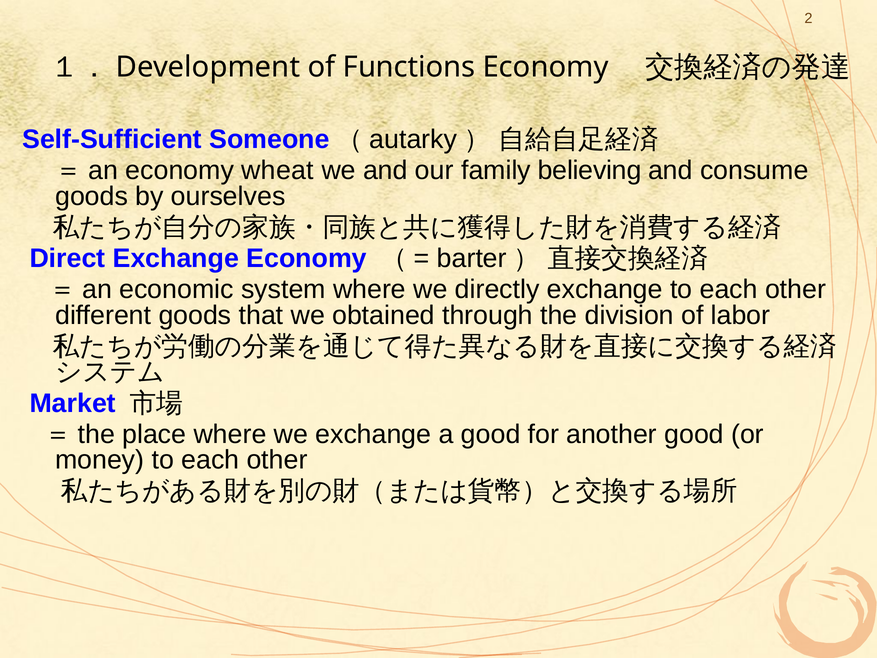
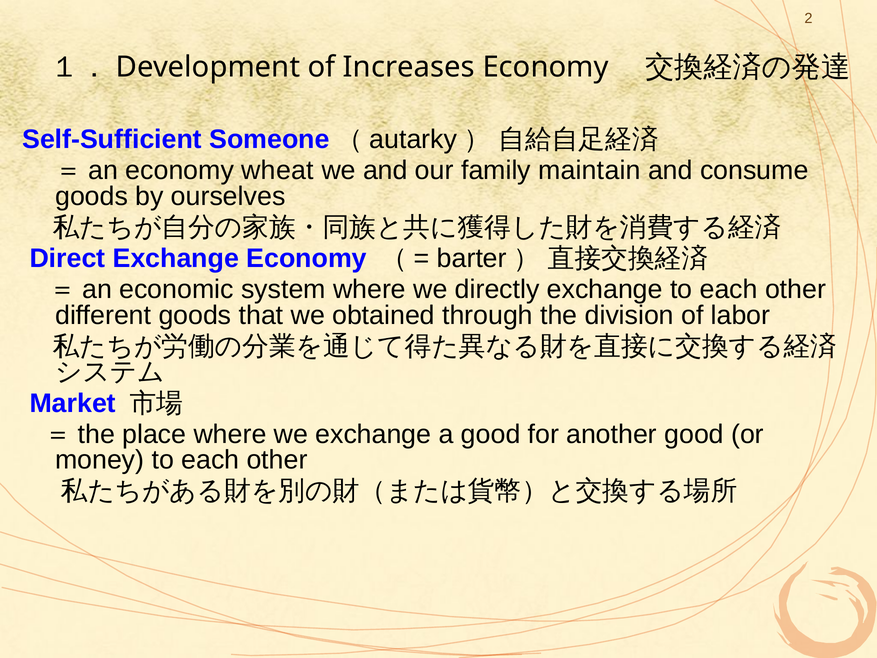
Functions: Functions -> Increases
believing: believing -> maintain
